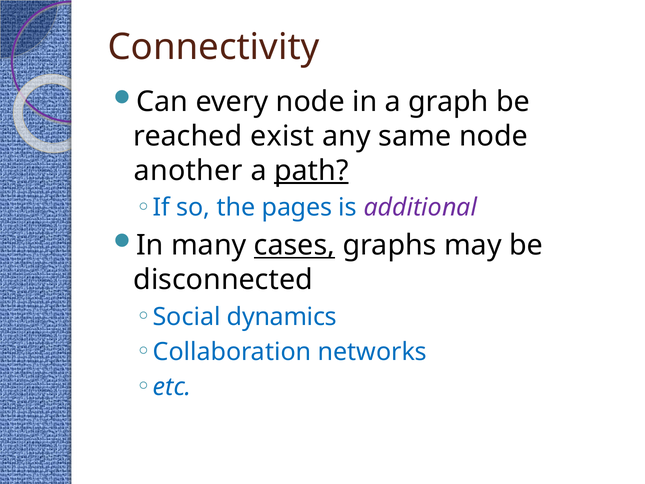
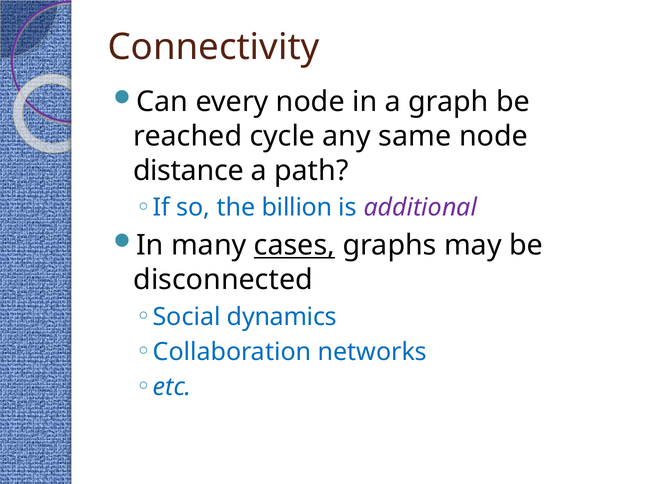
exist: exist -> cycle
another: another -> distance
path underline: present -> none
pages: pages -> billion
